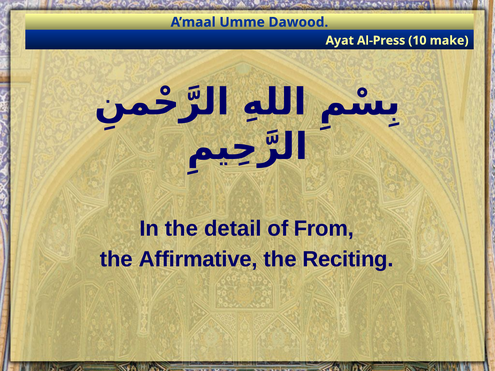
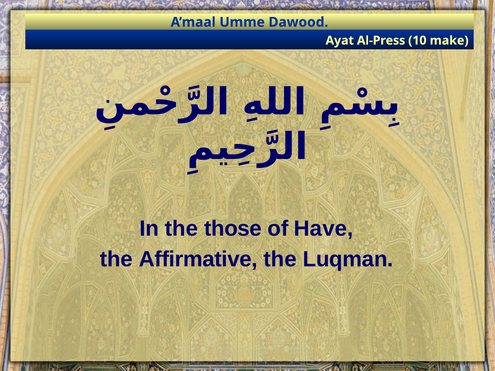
detail: detail -> those
From: From -> Have
Reciting: Reciting -> Luqman
